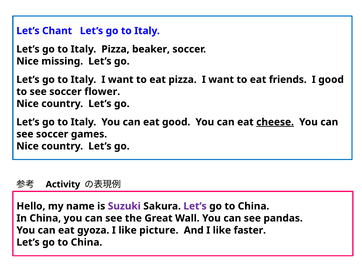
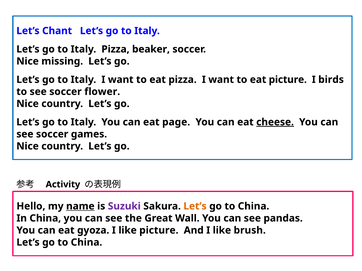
eat friends: friends -> picture
I good: good -> birds
eat good: good -> page
name underline: none -> present
Let’s at (195, 207) colour: purple -> orange
faster: faster -> brush
